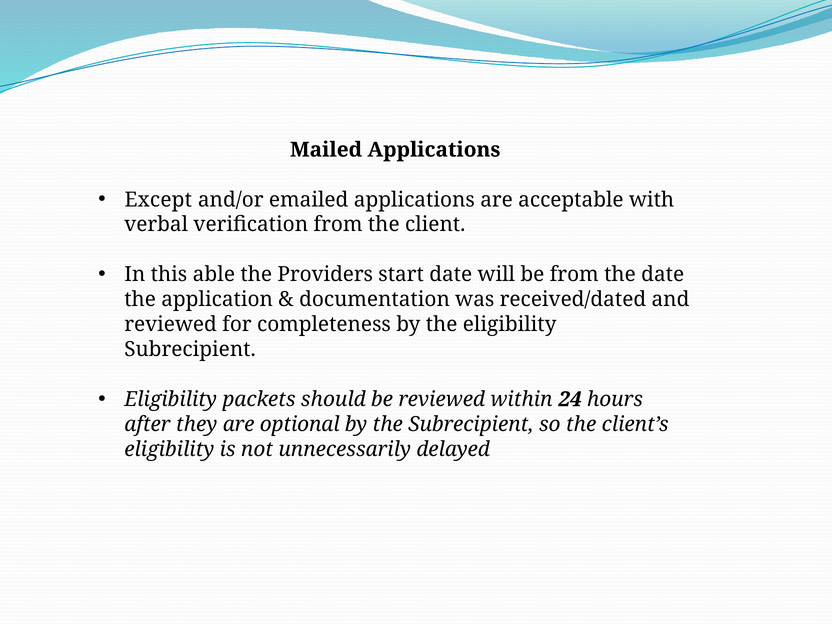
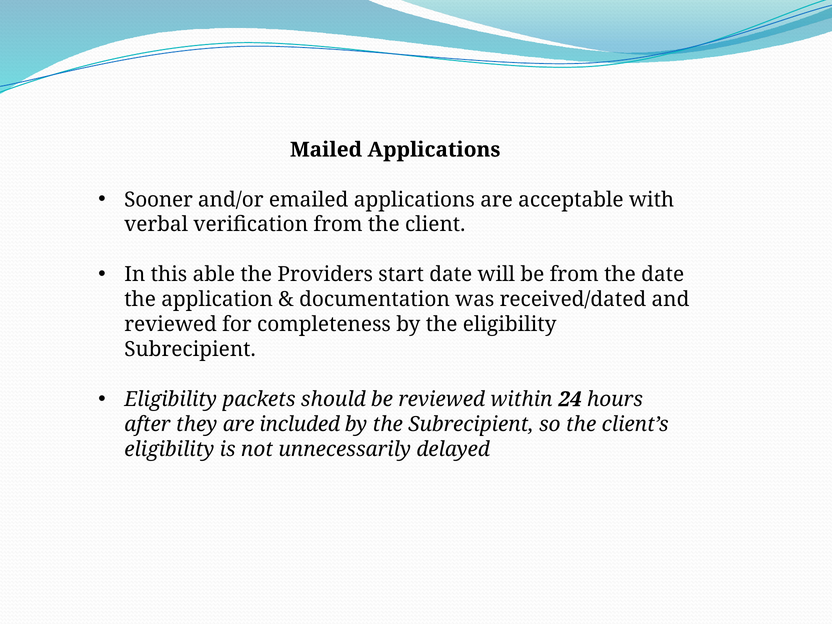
Except: Except -> Sooner
optional: optional -> included
